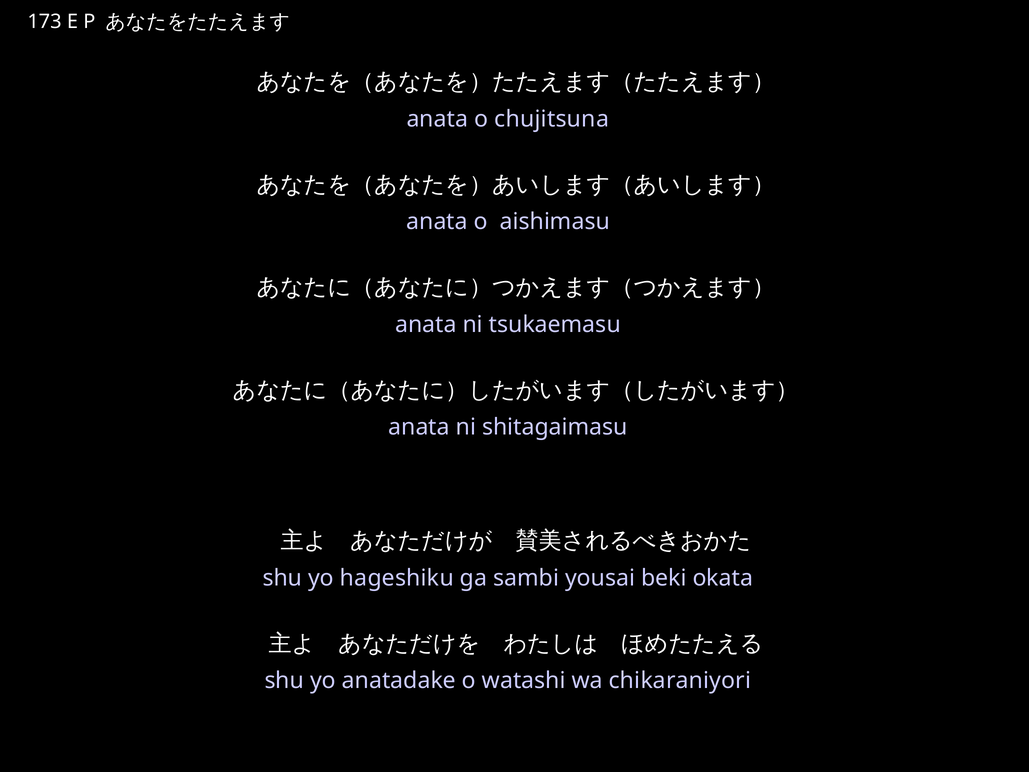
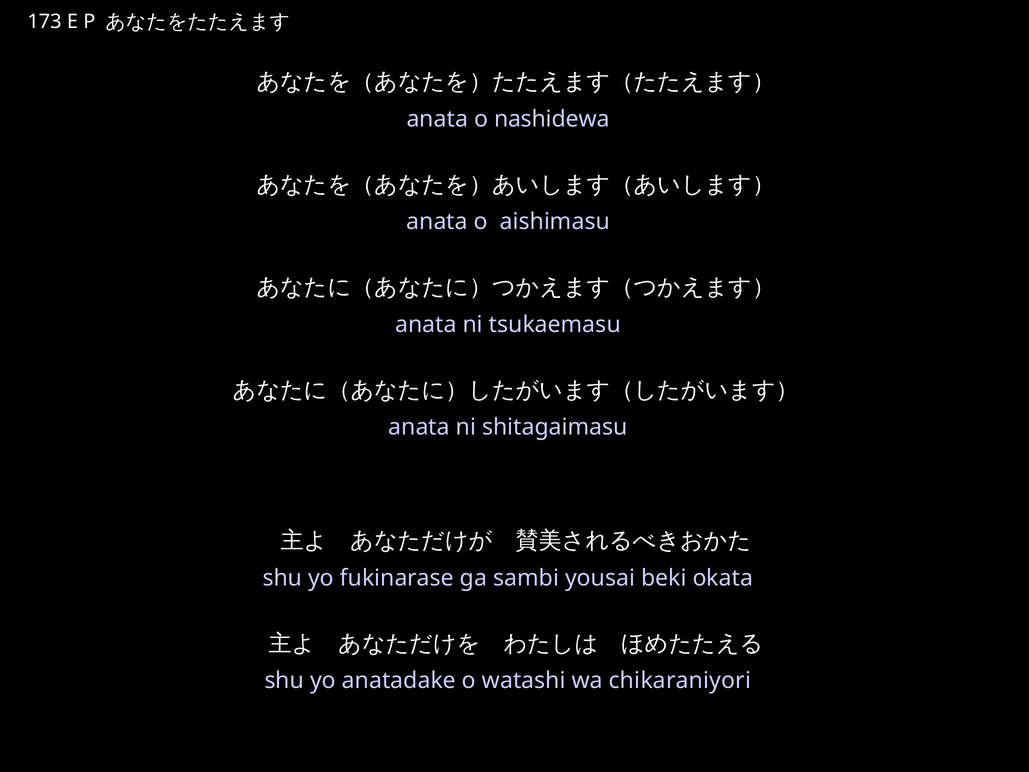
chujitsuna: chujitsuna -> nashidewa
hageshiku: hageshiku -> fukinarase
